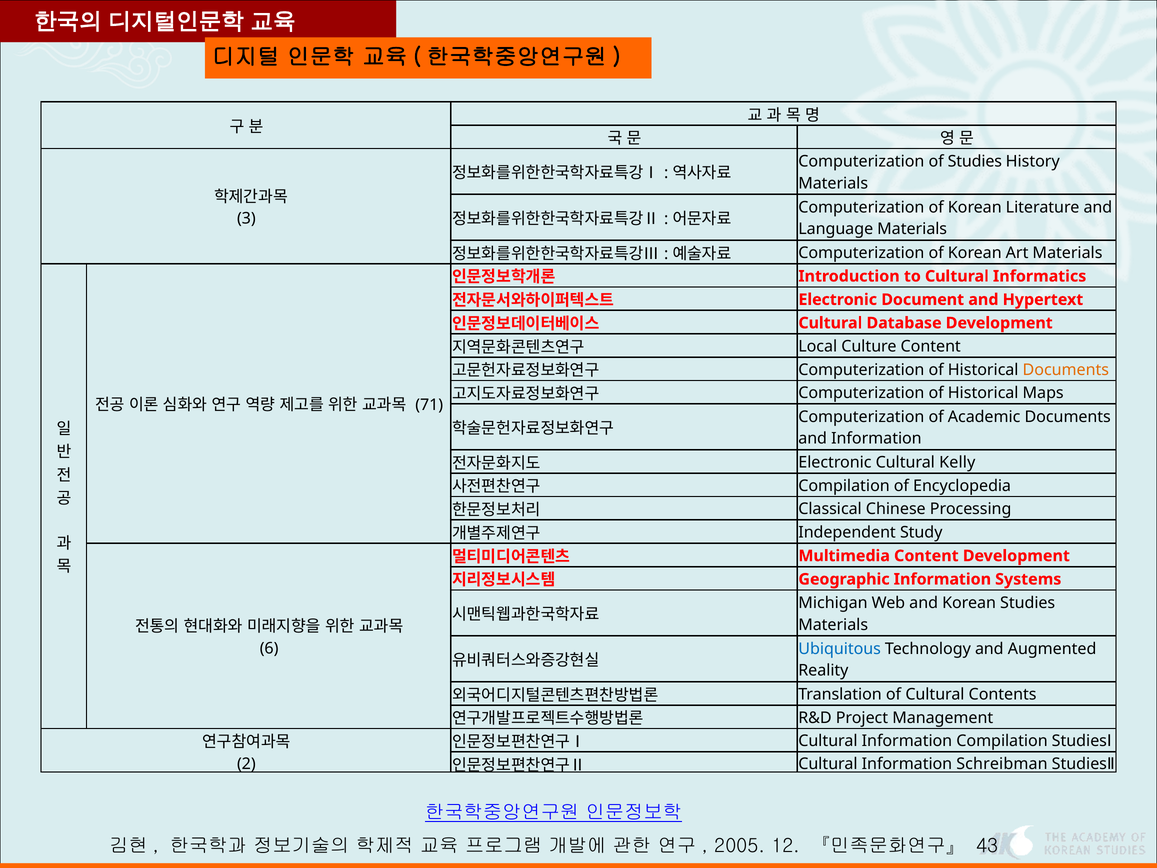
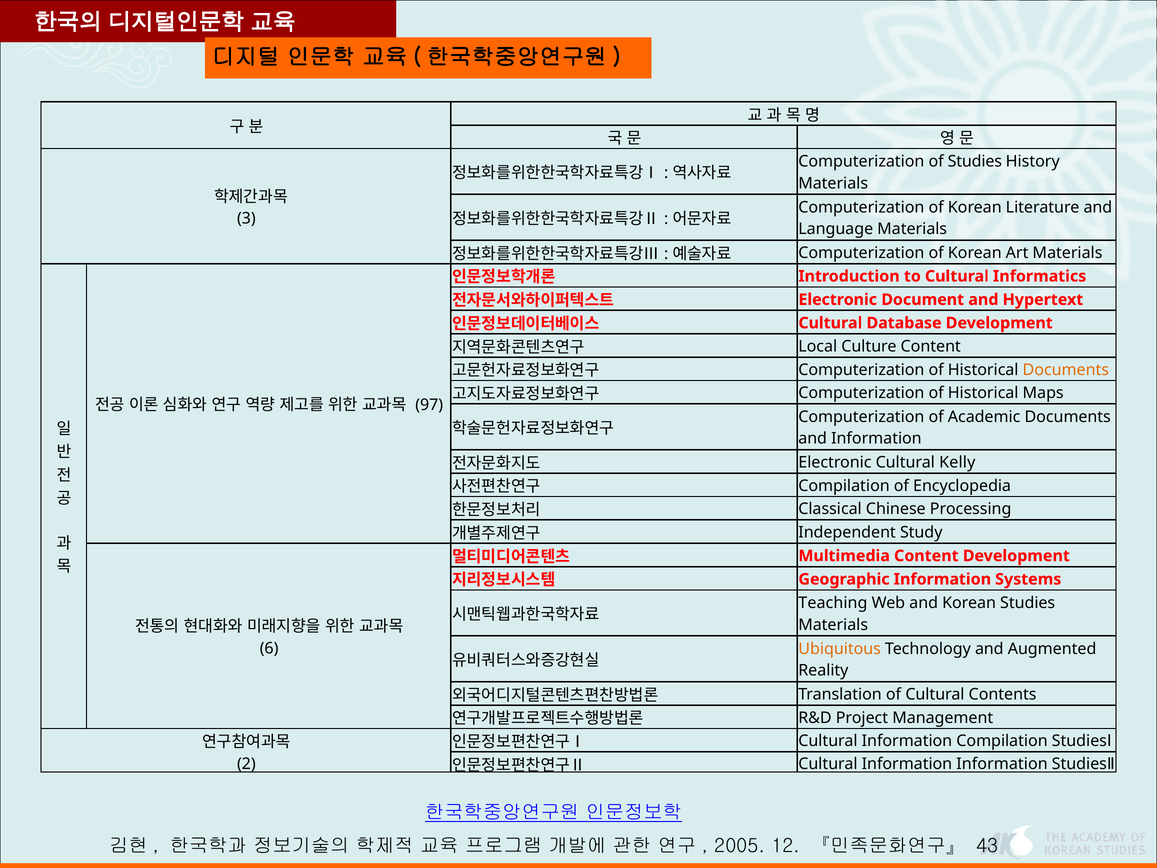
71: 71 -> 97
Michigan: Michigan -> Teaching
Ubiquitous colour: blue -> orange
Information Schreibman: Schreibman -> Information
